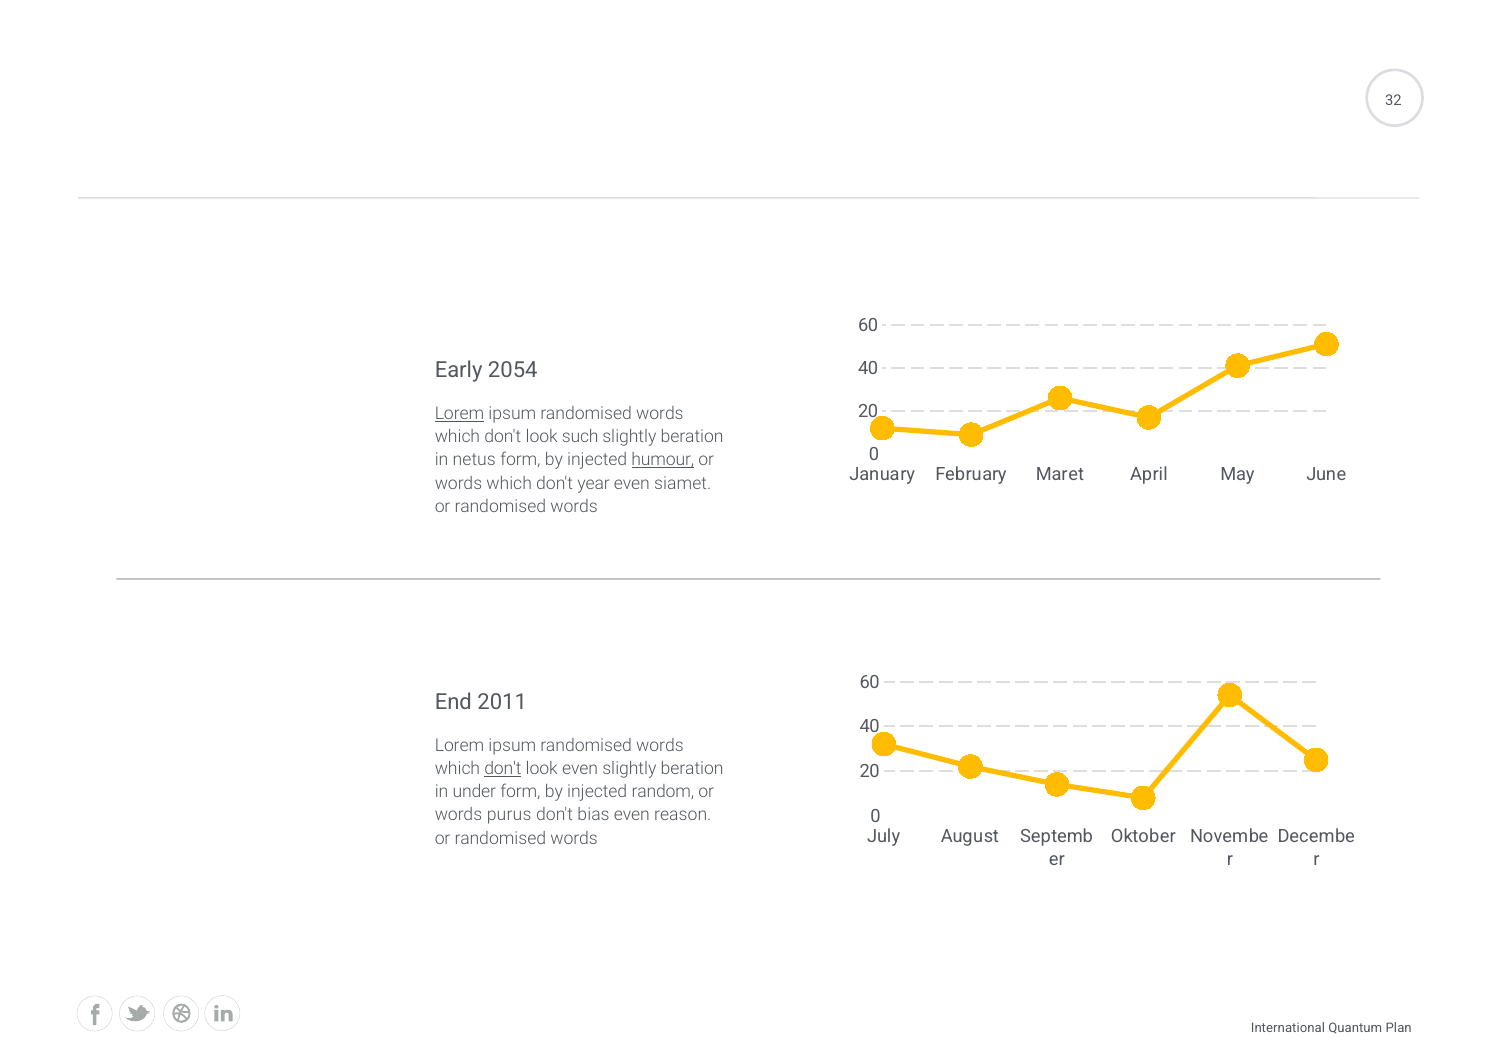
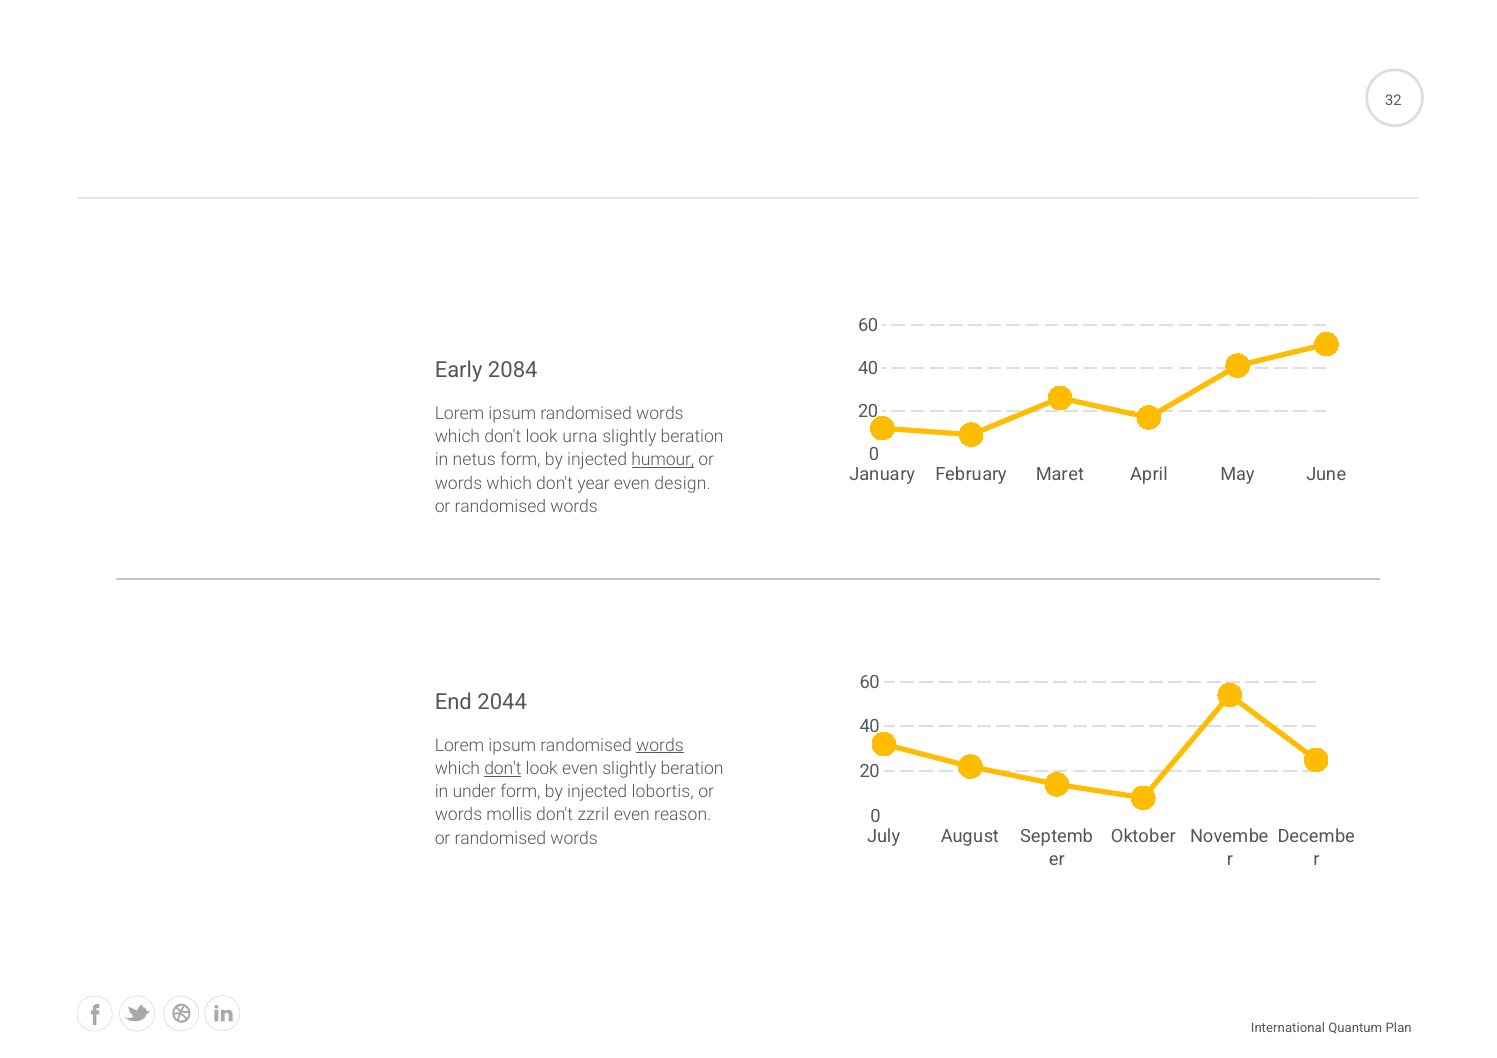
2054: 2054 -> 2084
Lorem at (460, 413) underline: present -> none
such: such -> urna
siamet: siamet -> design
2011: 2011 -> 2044
words at (660, 745) underline: none -> present
random: random -> lobortis
purus: purus -> mollis
bias: bias -> zzril
